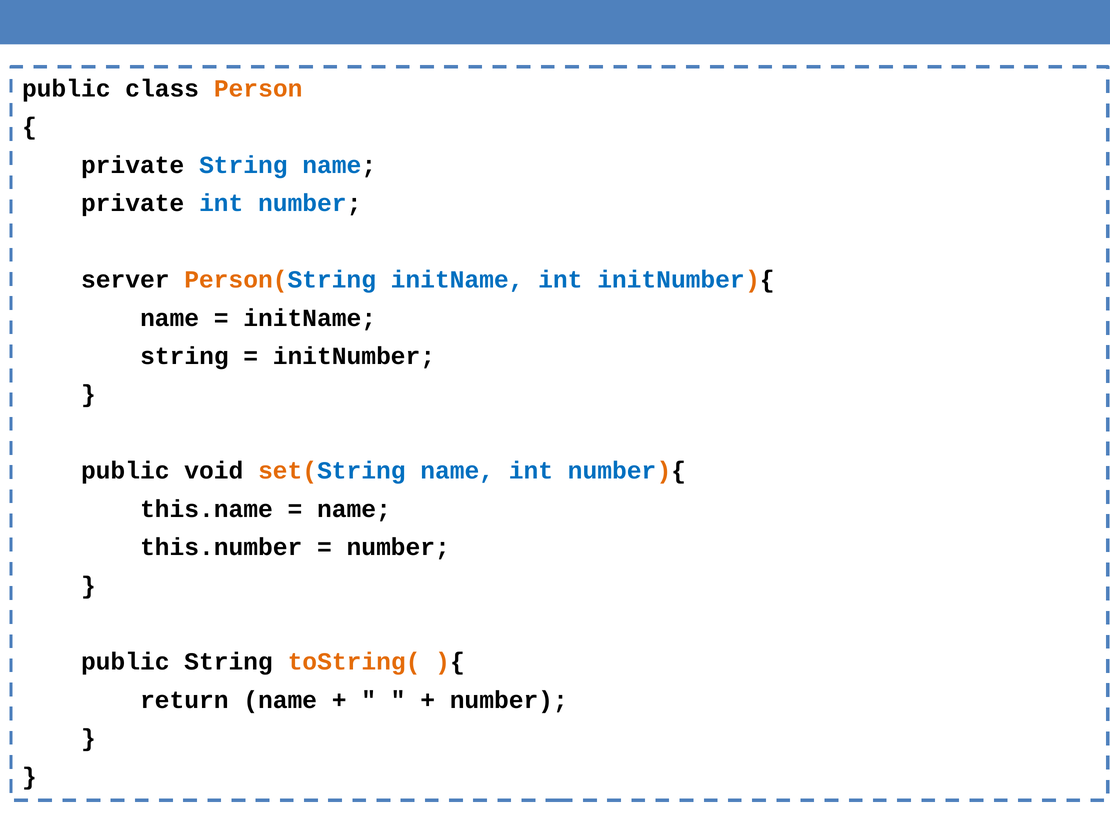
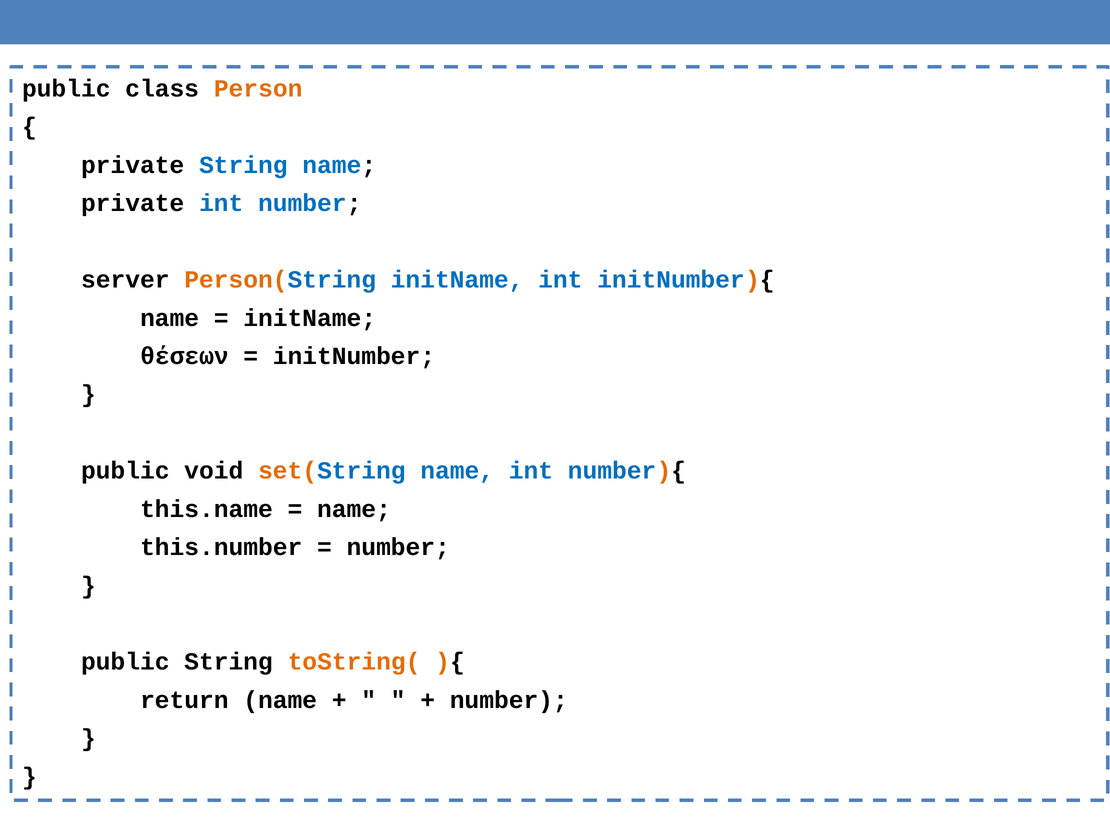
string at (184, 356): string -> θέσεων
